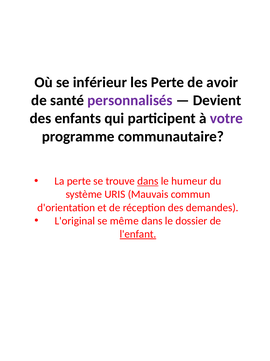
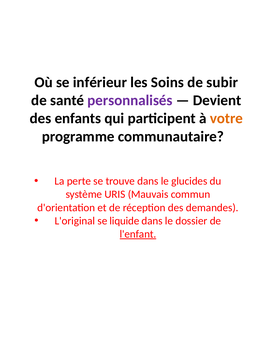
les Perte: Perte -> Soins
avoir: avoir -> subir
votre colour: purple -> orange
dans at (148, 181) underline: present -> none
humeur: humeur -> glucides
même: même -> liquide
